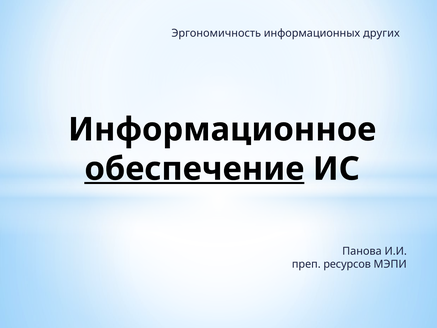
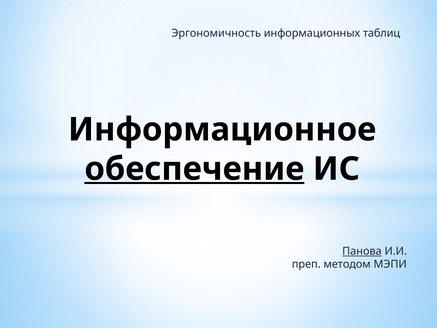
других: других -> таблиц
Панова underline: none -> present
ресурсов: ресурсов -> методом
